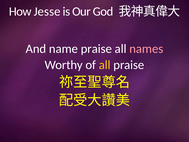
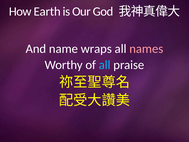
Jesse: Jesse -> Earth
name praise: praise -> wraps
all at (105, 65) colour: yellow -> light blue
